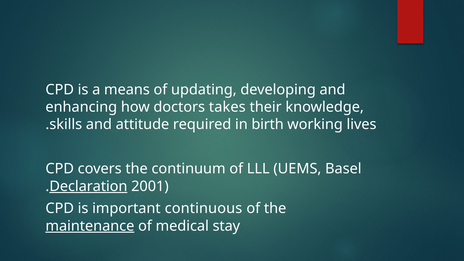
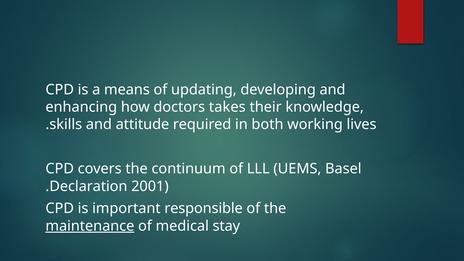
birth: birth -> both
Declaration underline: present -> none
continuous: continuous -> responsible
